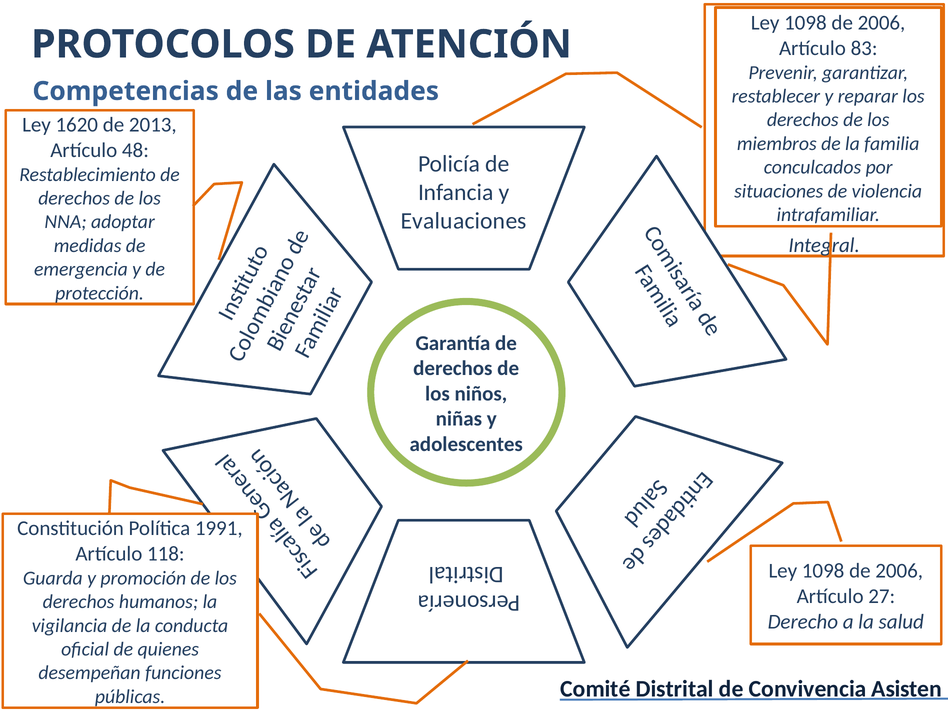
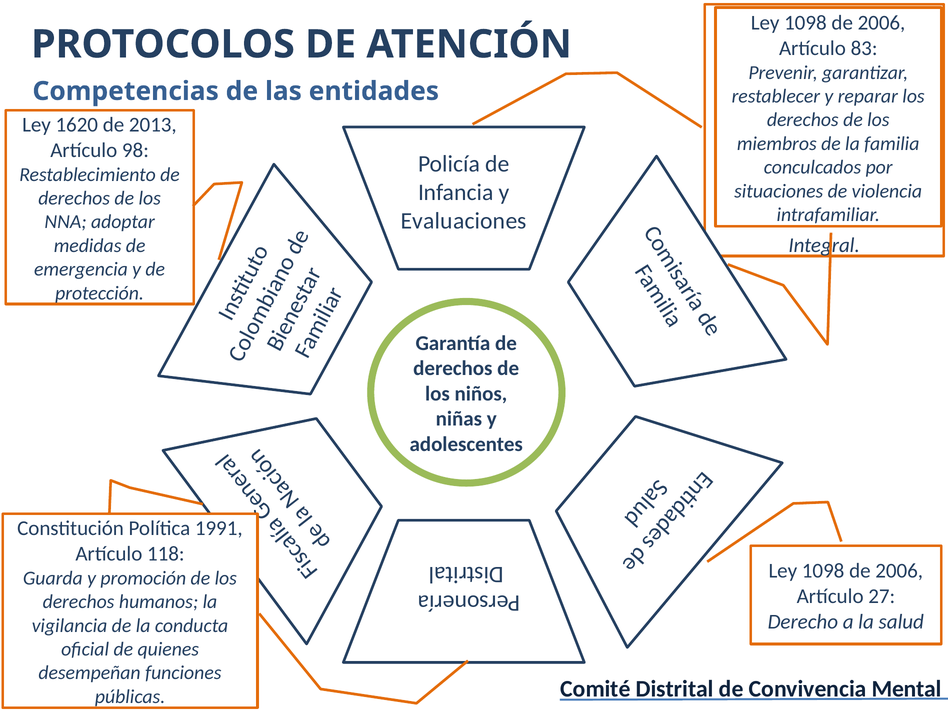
48: 48 -> 98
Asisten: Asisten -> Mental
